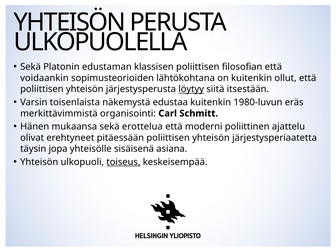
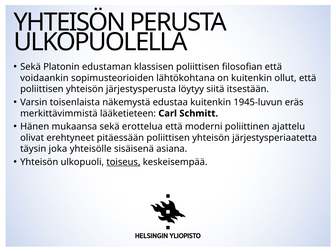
löytyy underline: present -> none
1980-luvun: 1980-luvun -> 1945-luvun
organisointi: organisointi -> lääketieteen
jopa: jopa -> joka
